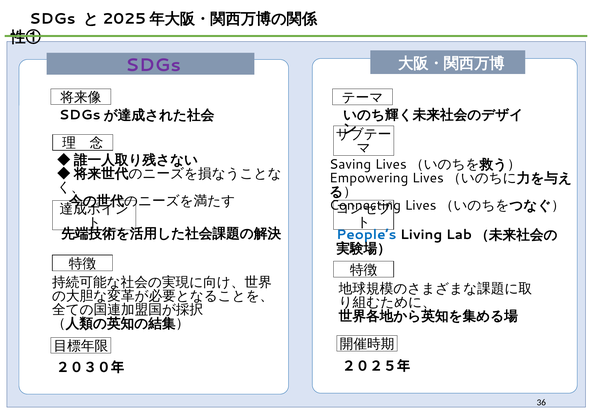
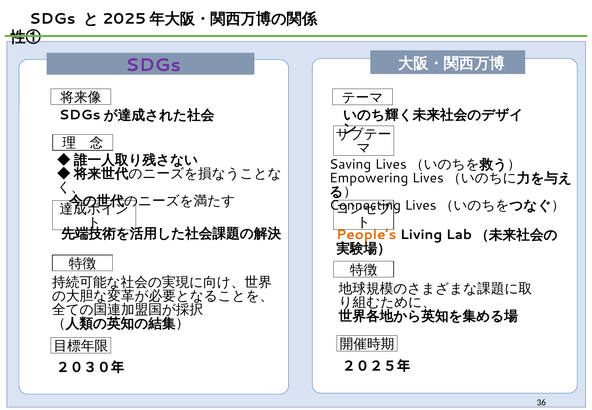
People’s colour: blue -> orange
